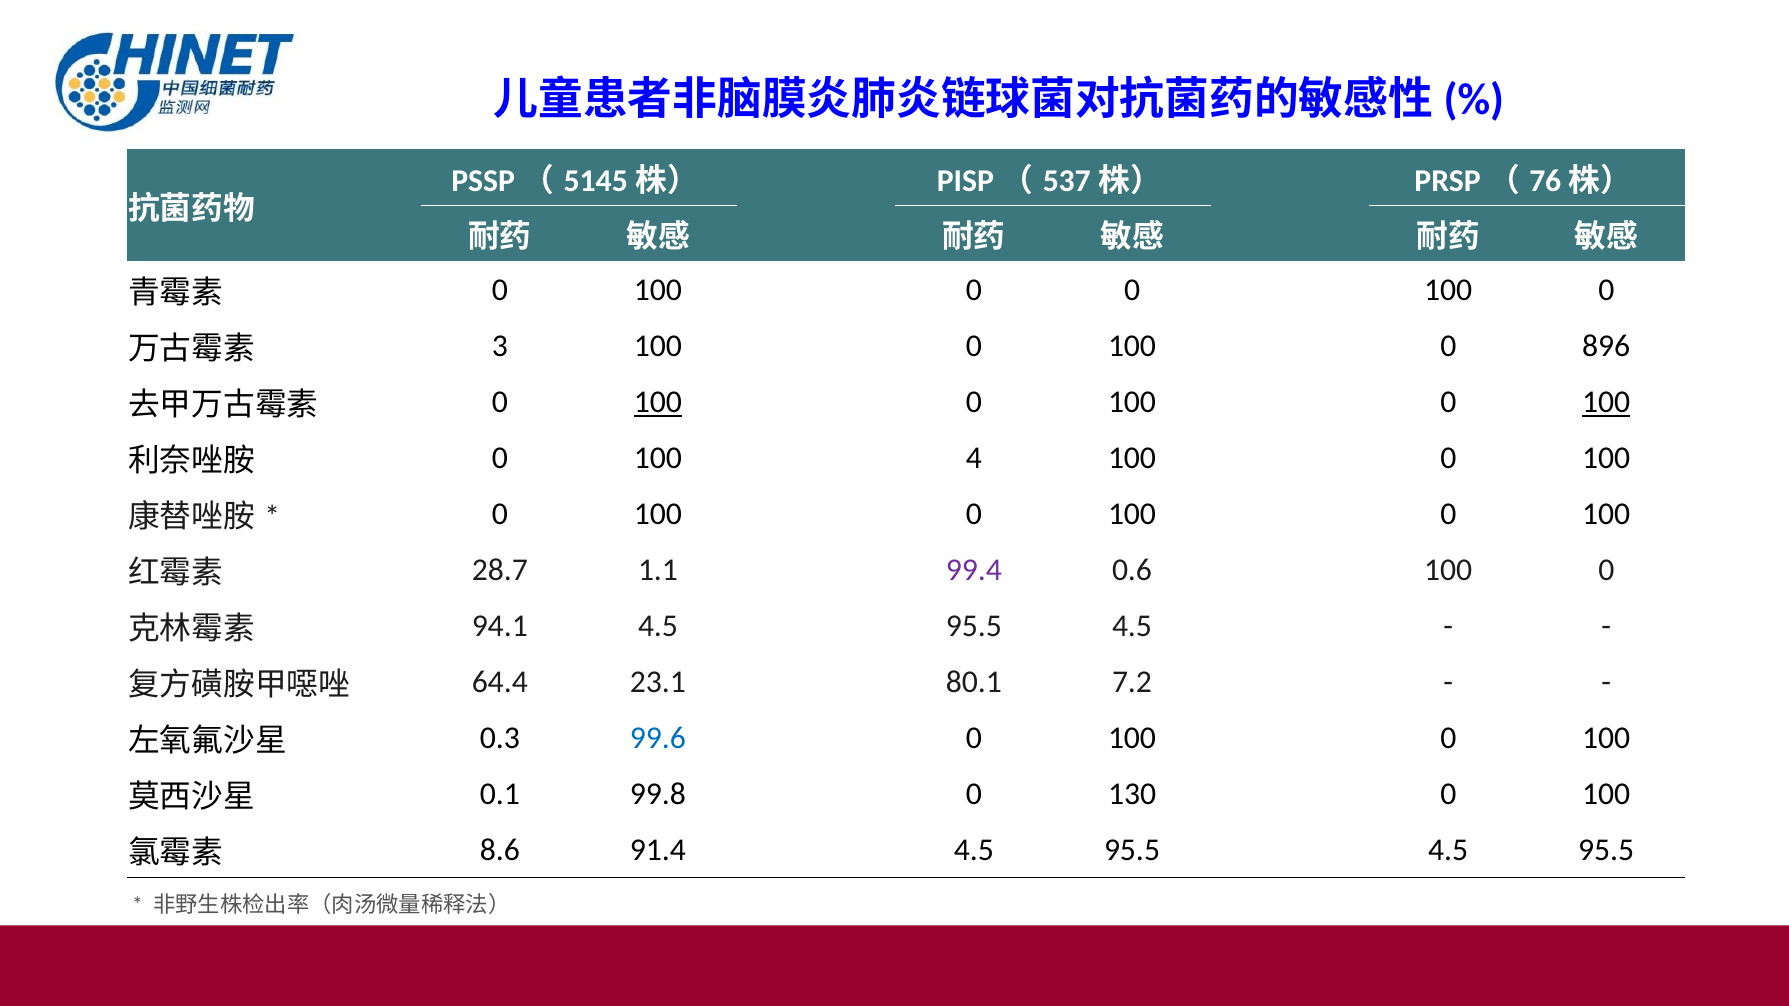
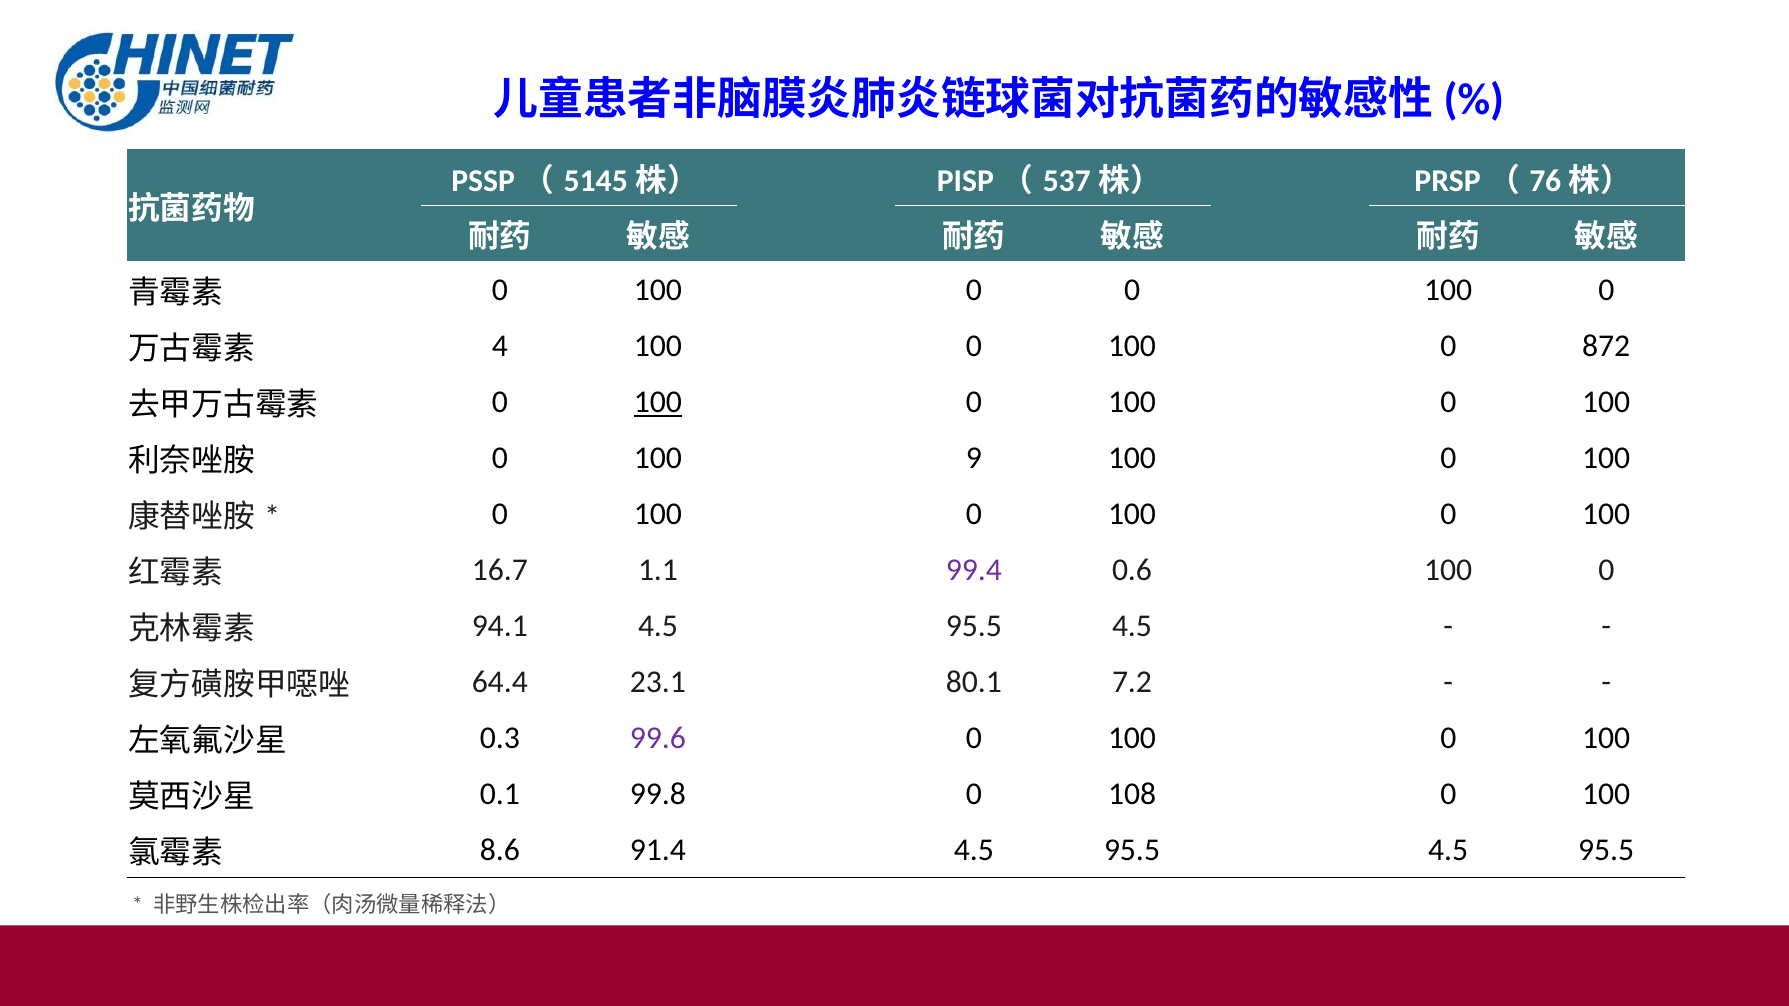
3: 3 -> 4
896: 896 -> 872
100 at (1606, 403) underline: present -> none
4: 4 -> 9
28.7: 28.7 -> 16.7
99.6 colour: blue -> purple
130: 130 -> 108
